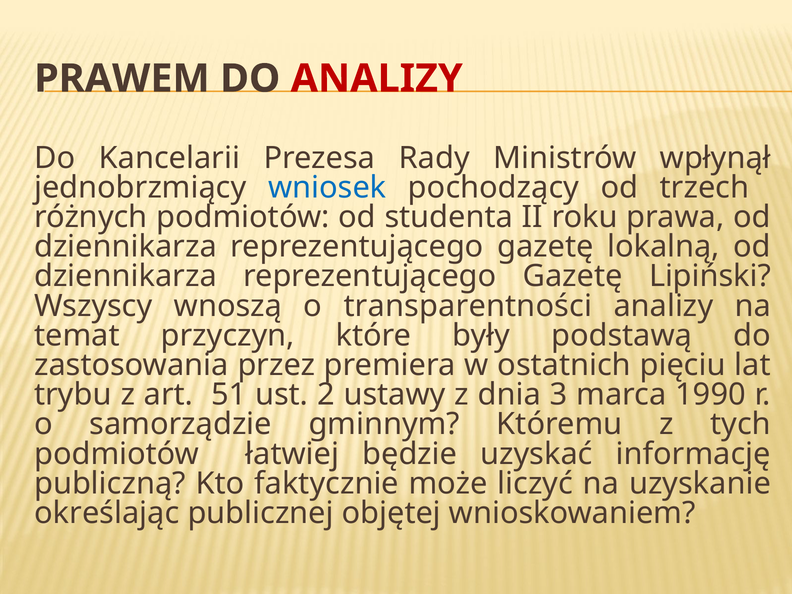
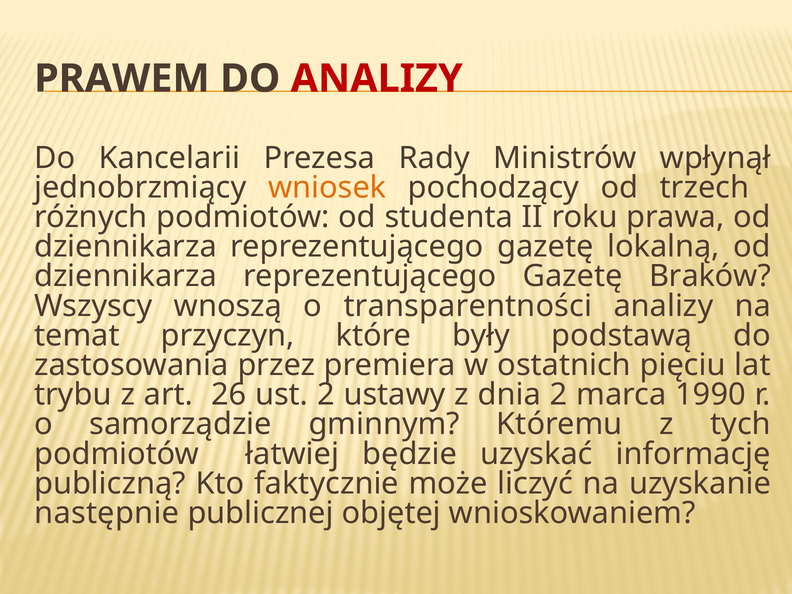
wniosek colour: blue -> orange
Lipiński: Lipiński -> Braków
51: 51 -> 26
dnia 3: 3 -> 2
określając: określając -> następnie
